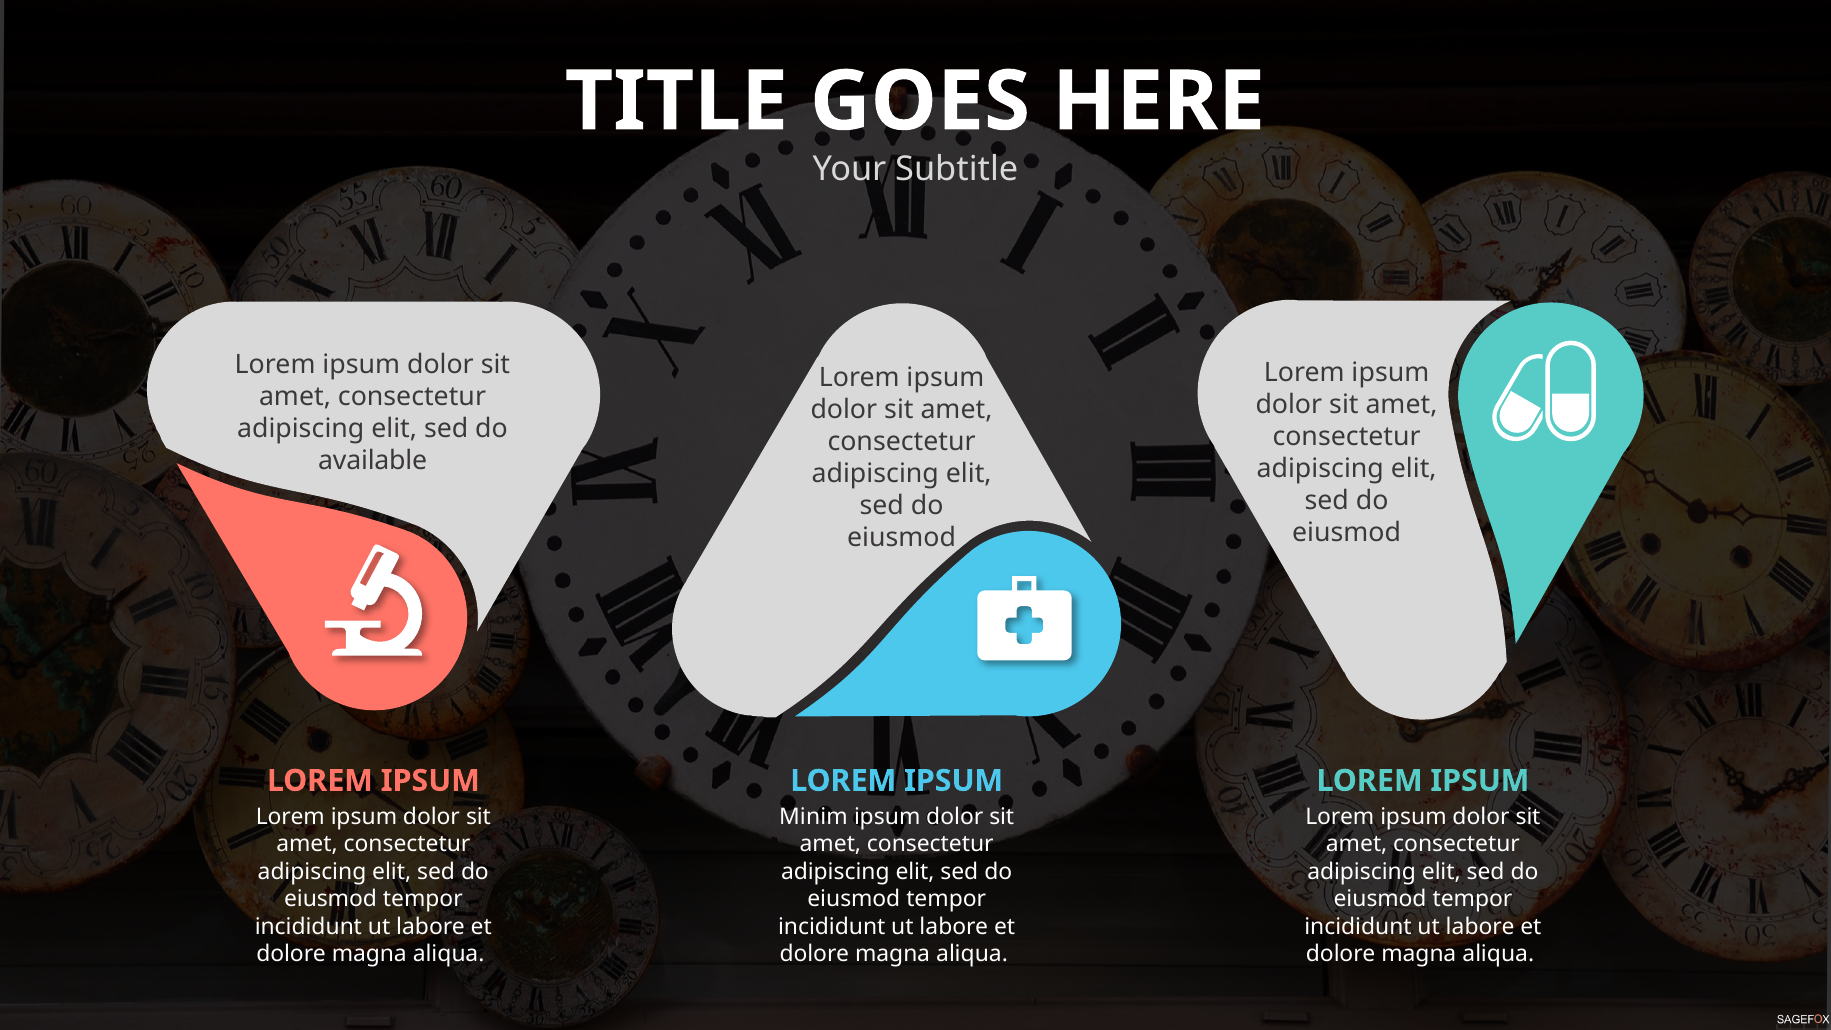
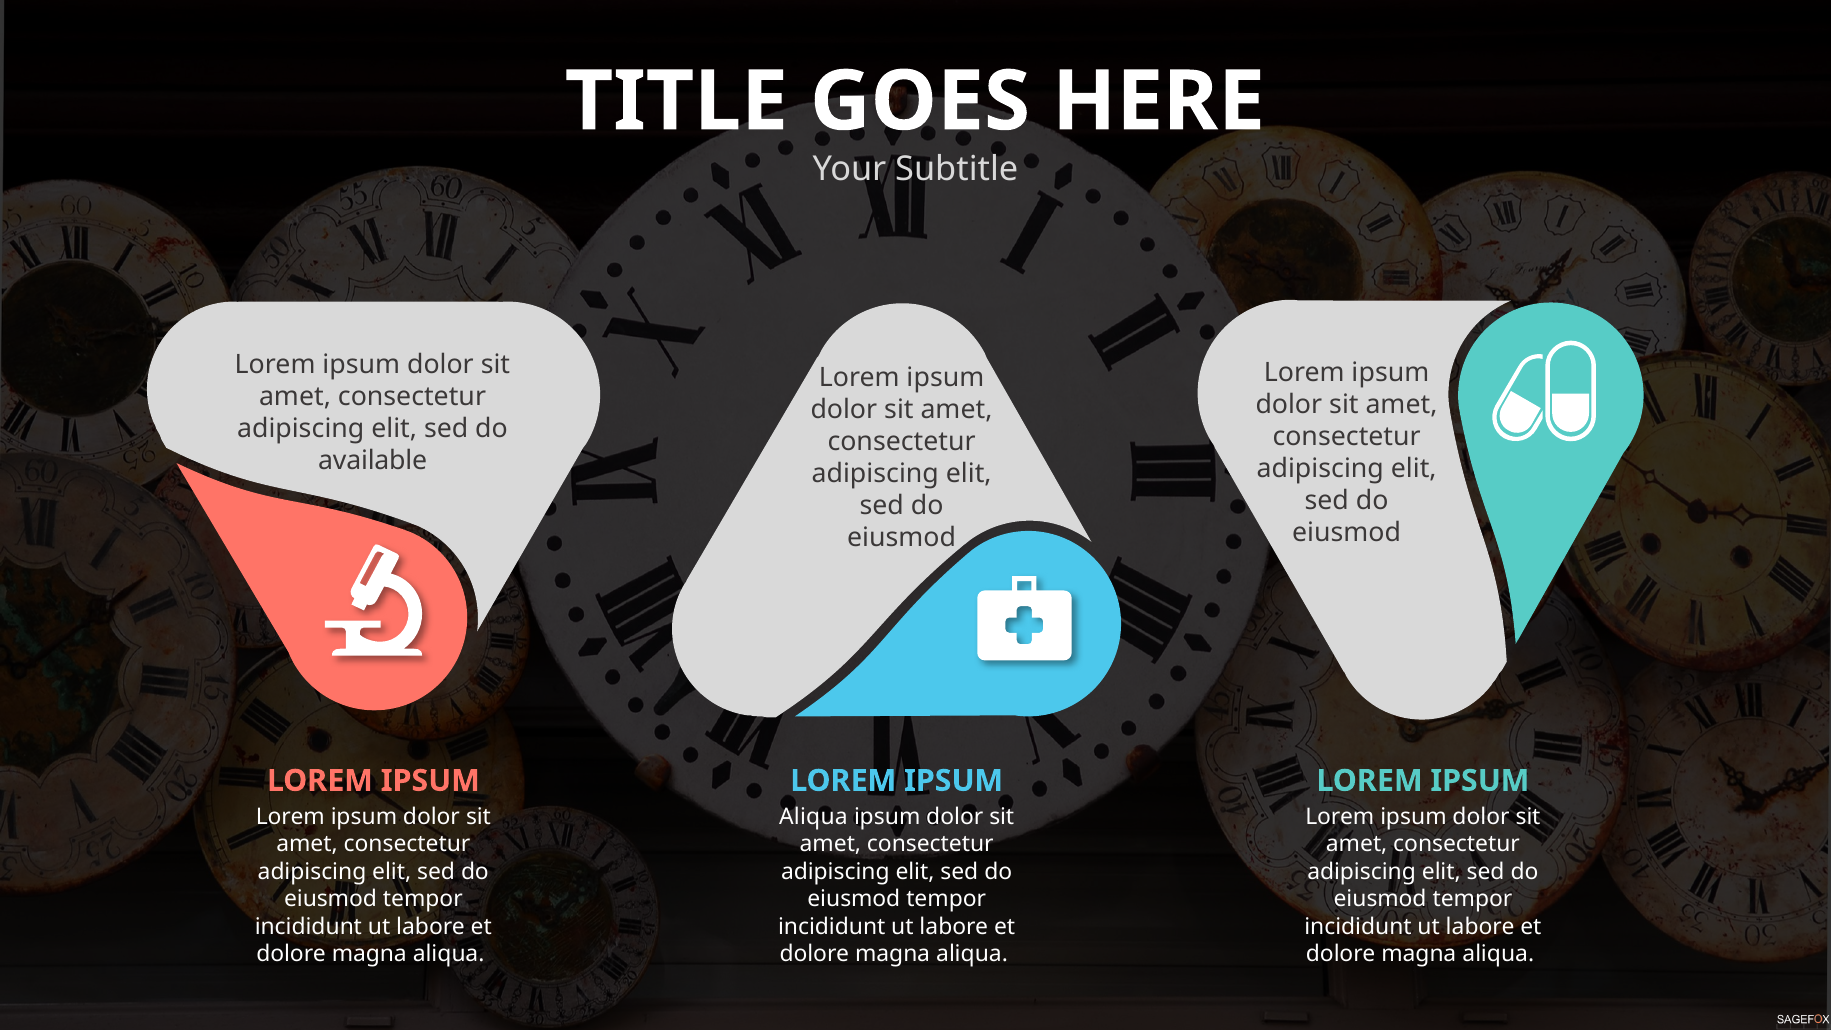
Minim at (813, 817): Minim -> Aliqua
